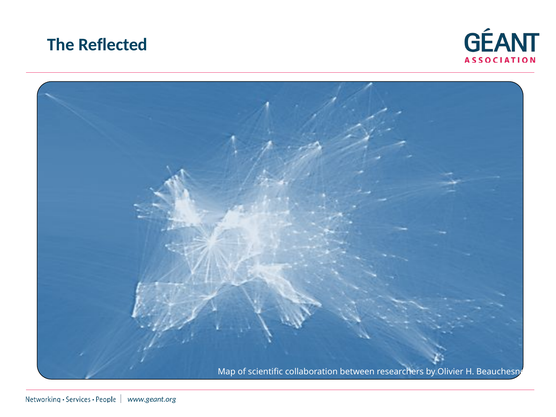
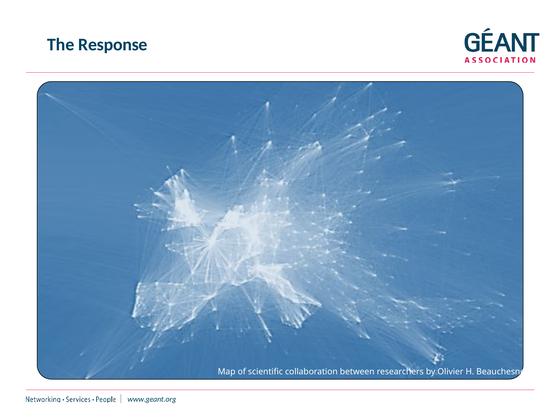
Reflected: Reflected -> Response
